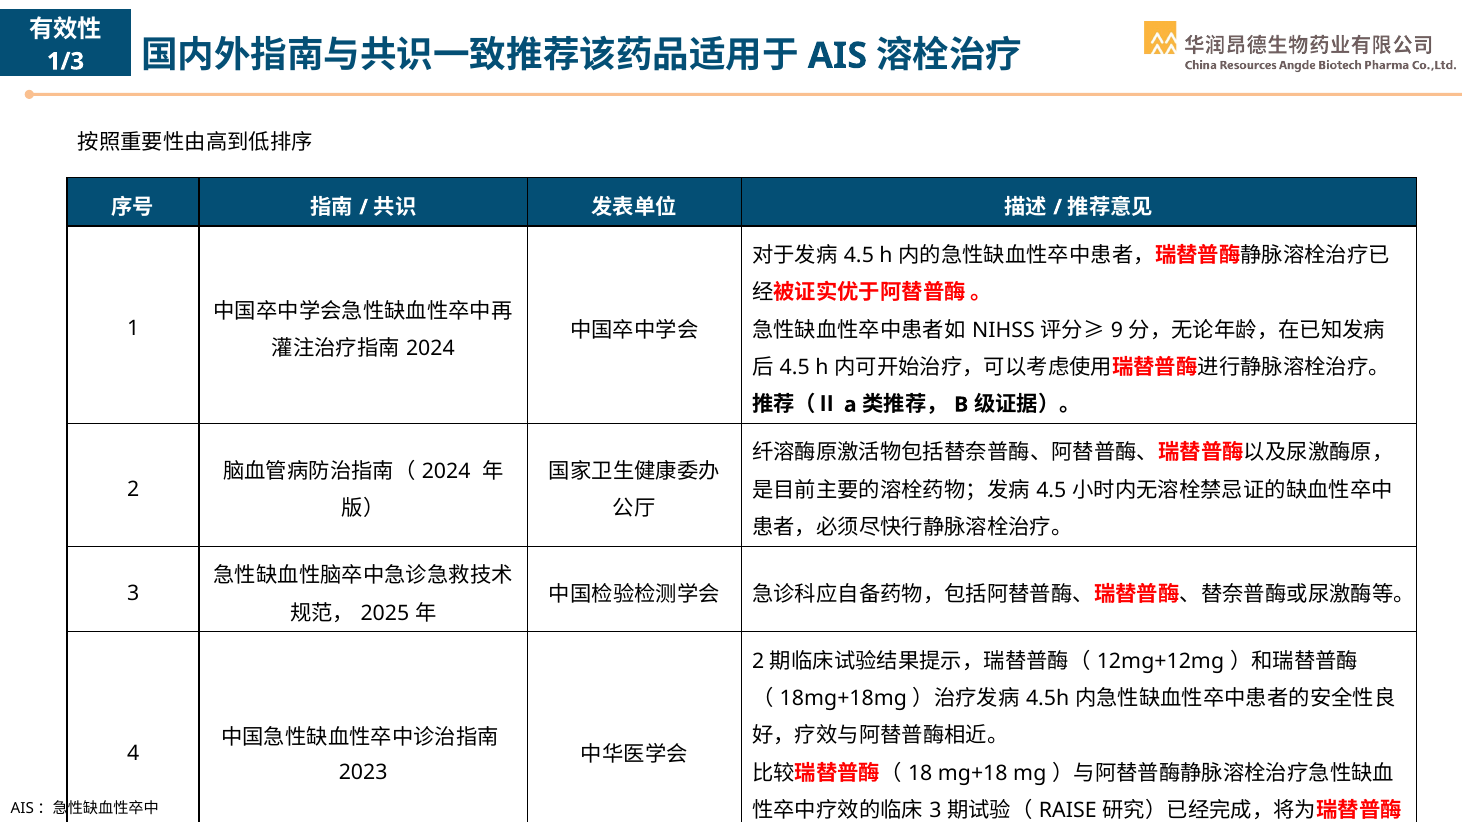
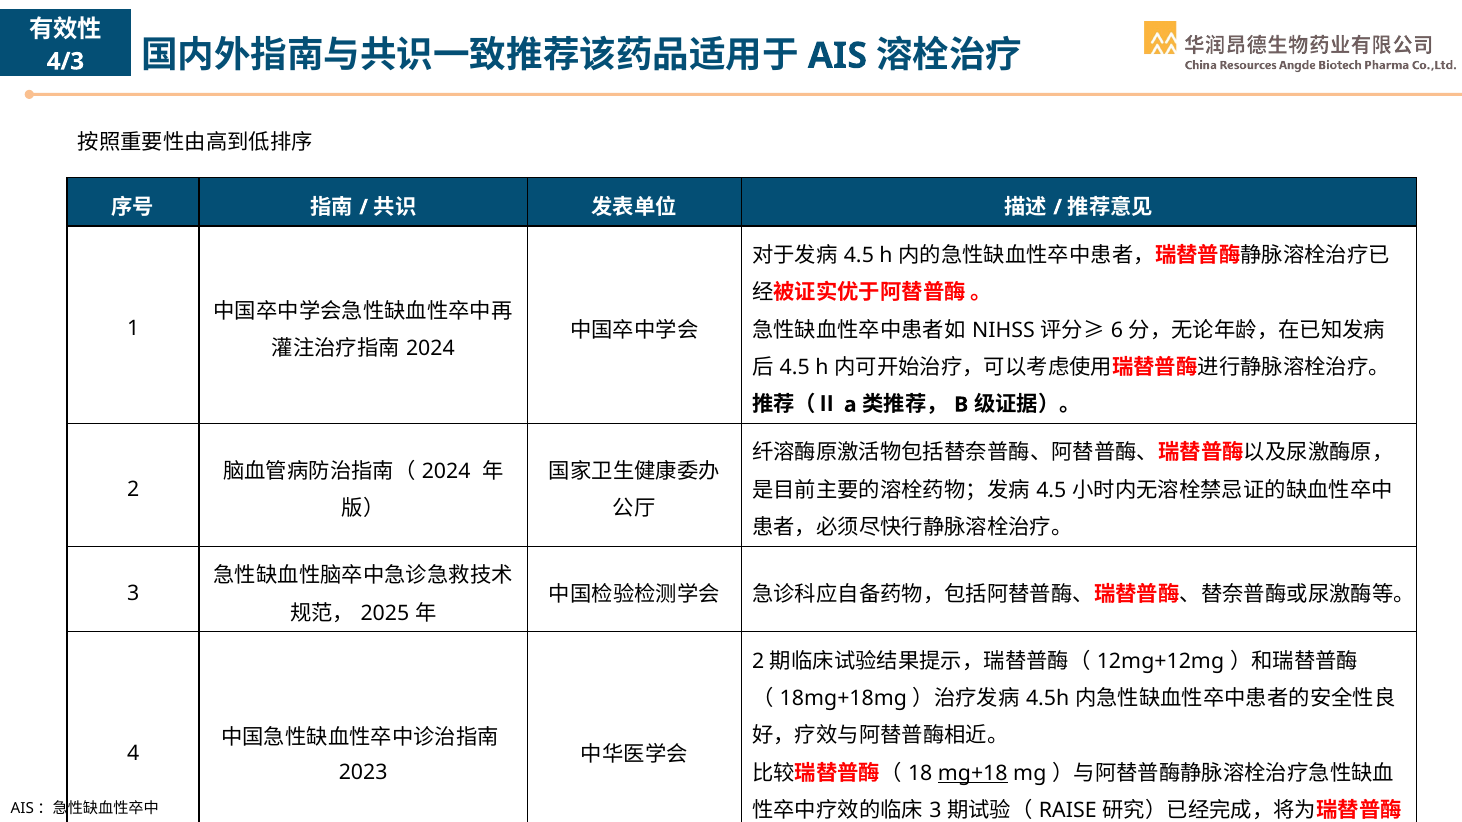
1/3: 1/3 -> 4/3
9: 9 -> 6
mg+18 underline: none -> present
